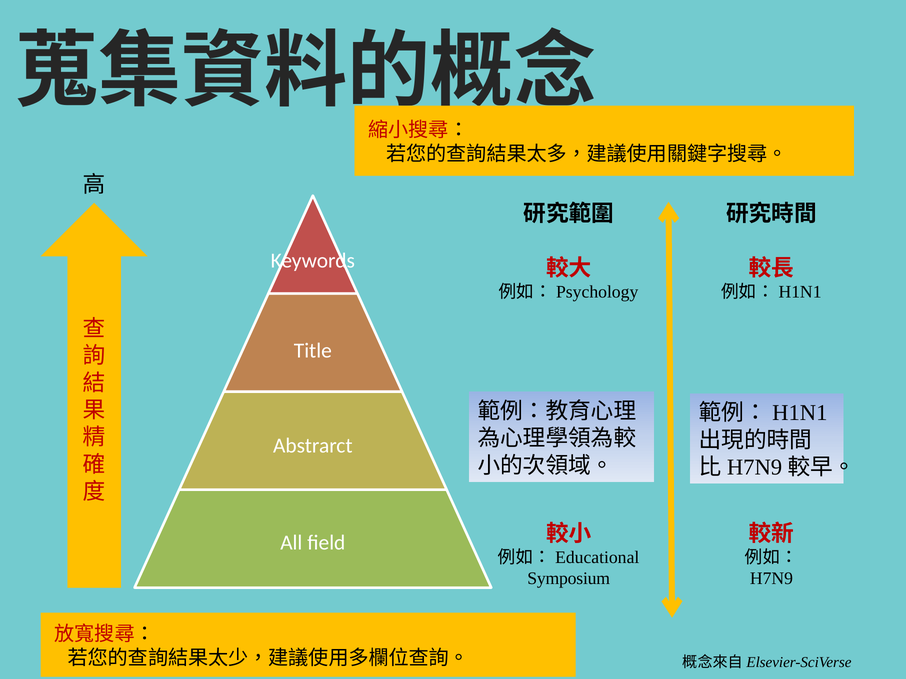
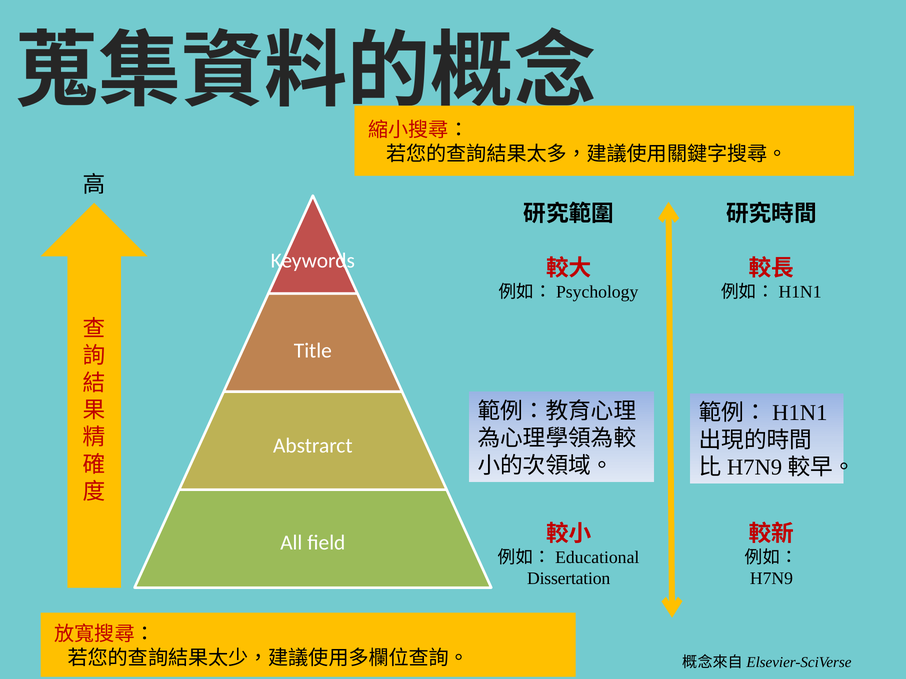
Symposium: Symposium -> Dissertation
